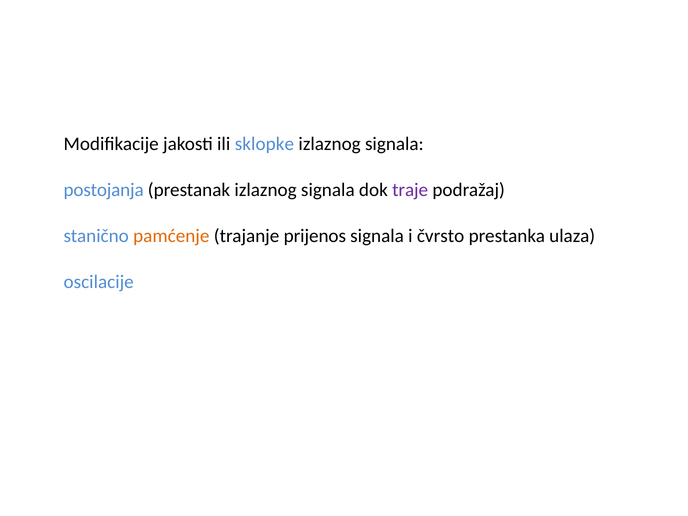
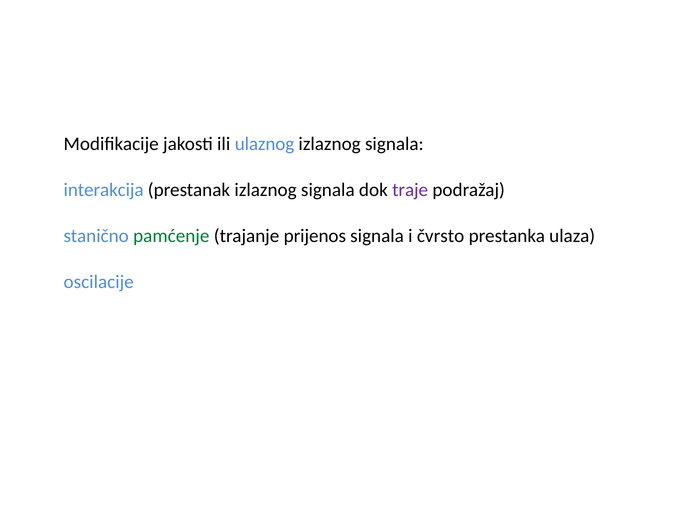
sklopke: sklopke -> ulaznog
postojanja: postojanja -> interakcija
pamćenje colour: orange -> green
